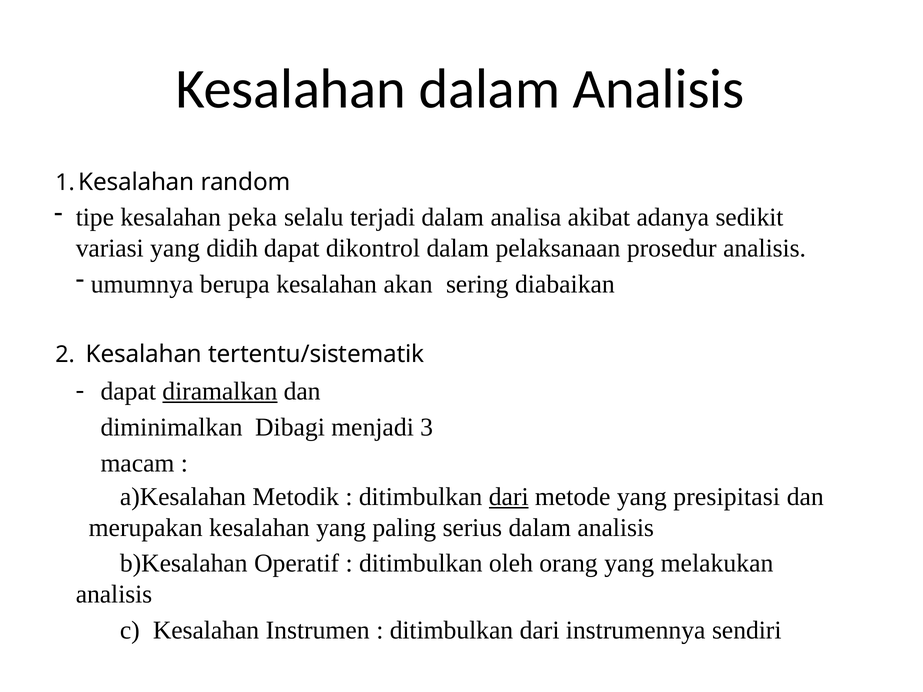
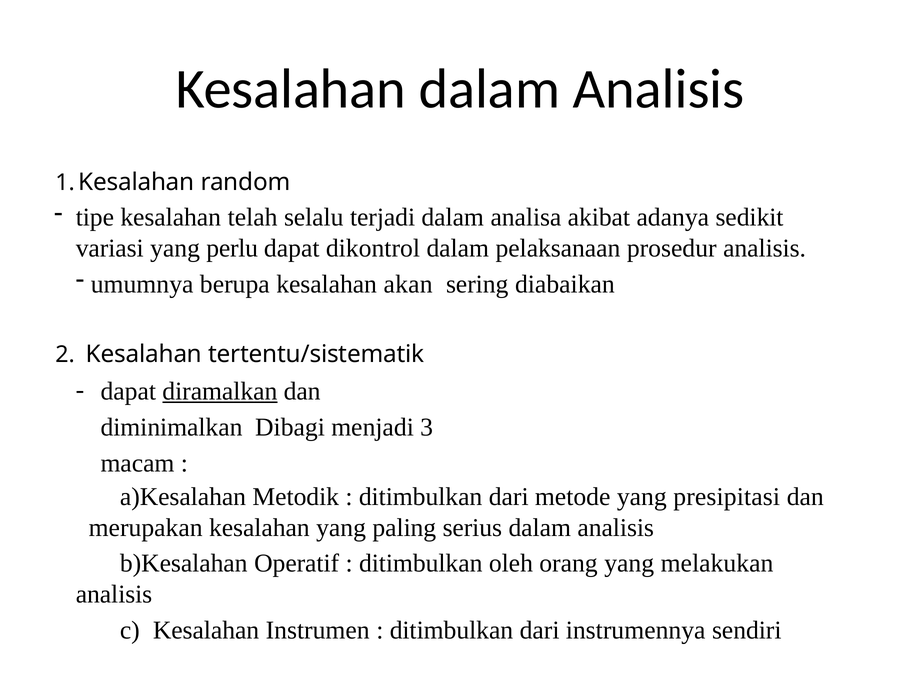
peka: peka -> telah
didih: didih -> perlu
dari at (509, 497) underline: present -> none
